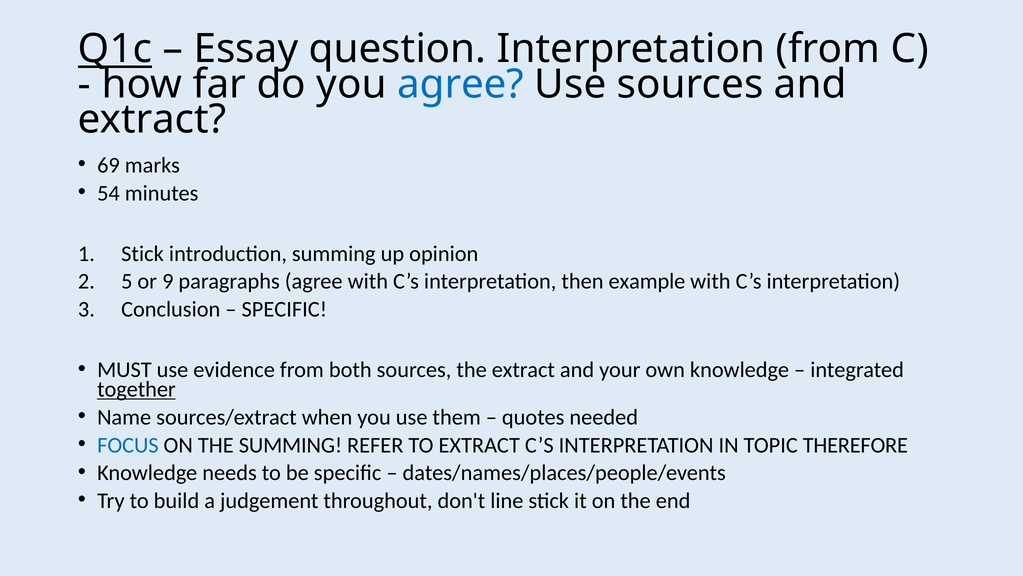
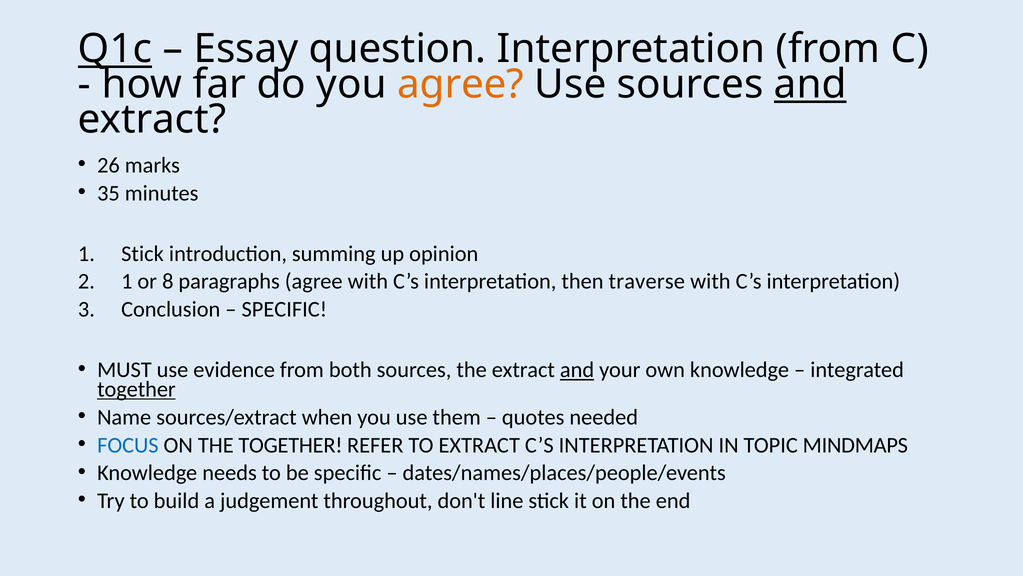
agree at (461, 84) colour: blue -> orange
and at (810, 84) underline: none -> present
69: 69 -> 26
54: 54 -> 35
2 5: 5 -> 1
9: 9 -> 8
example: example -> traverse
and at (577, 370) underline: none -> present
THE SUMMING: SUMMING -> TOGETHER
THEREFORE: THEREFORE -> MINDMAPS
